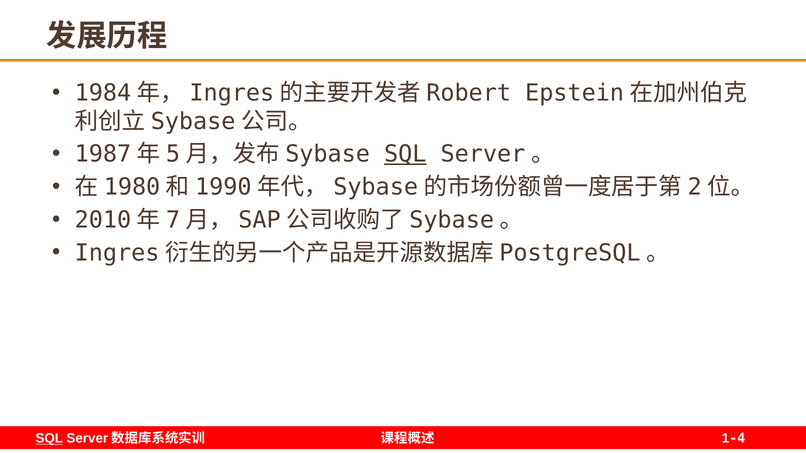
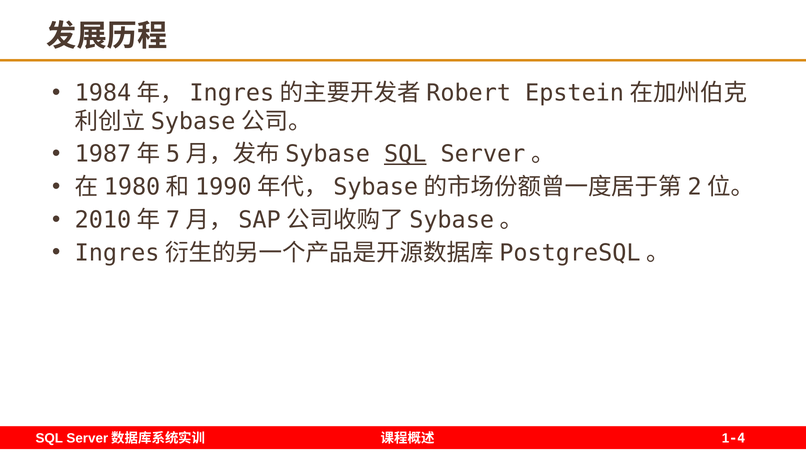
SQL at (49, 439) underline: present -> none
